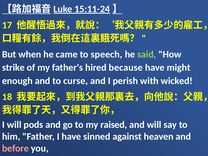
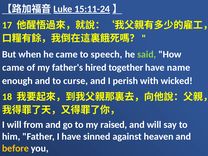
strike at (13, 68): strike -> came
because: because -> together
might: might -> name
pods: pods -> from
before colour: pink -> yellow
